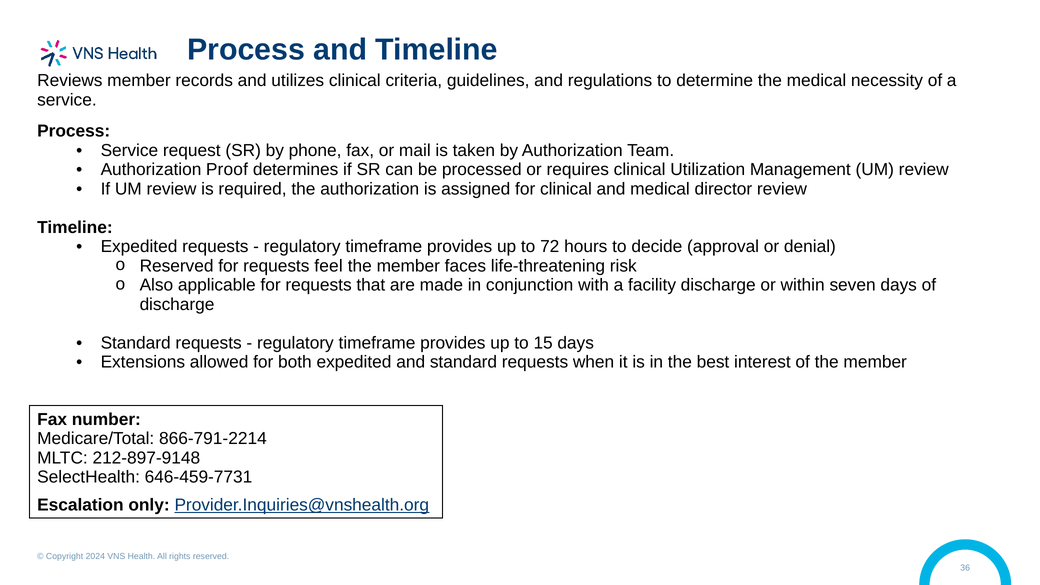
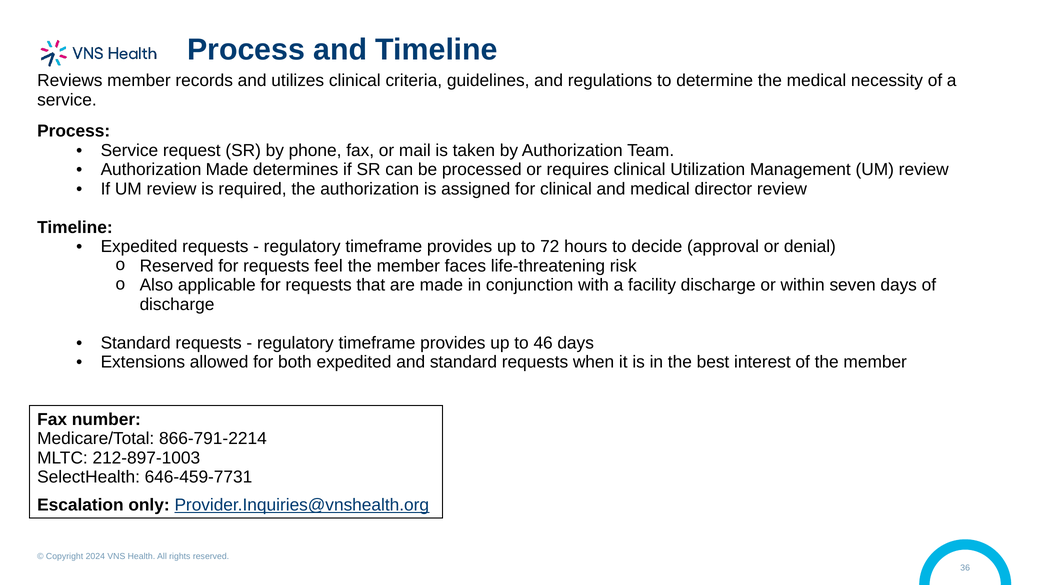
Authorization Proof: Proof -> Made
15: 15 -> 46
212-897-9148: 212-897-9148 -> 212-897-1003
